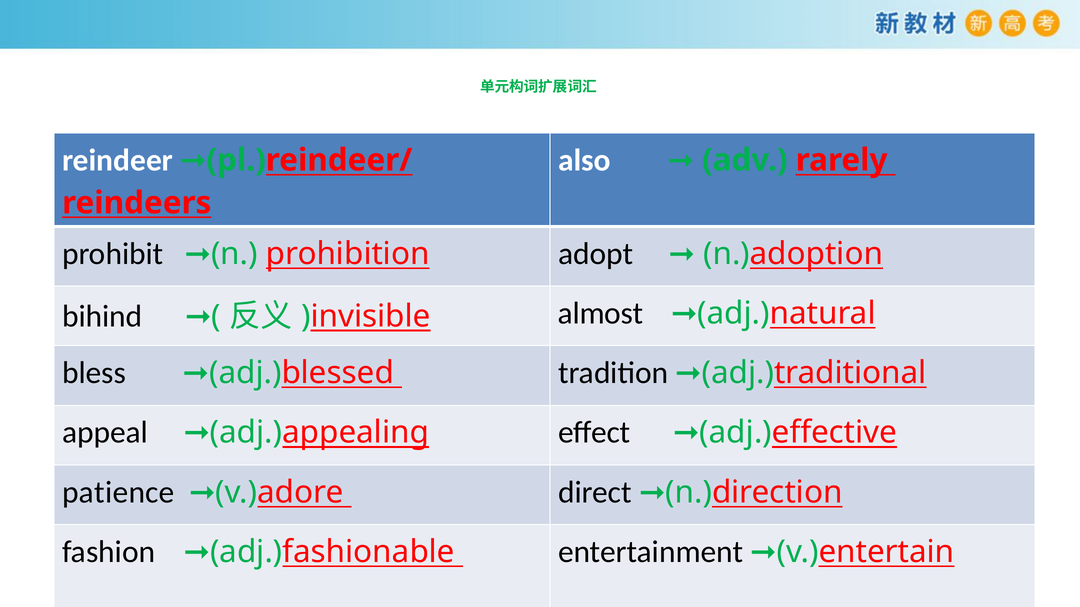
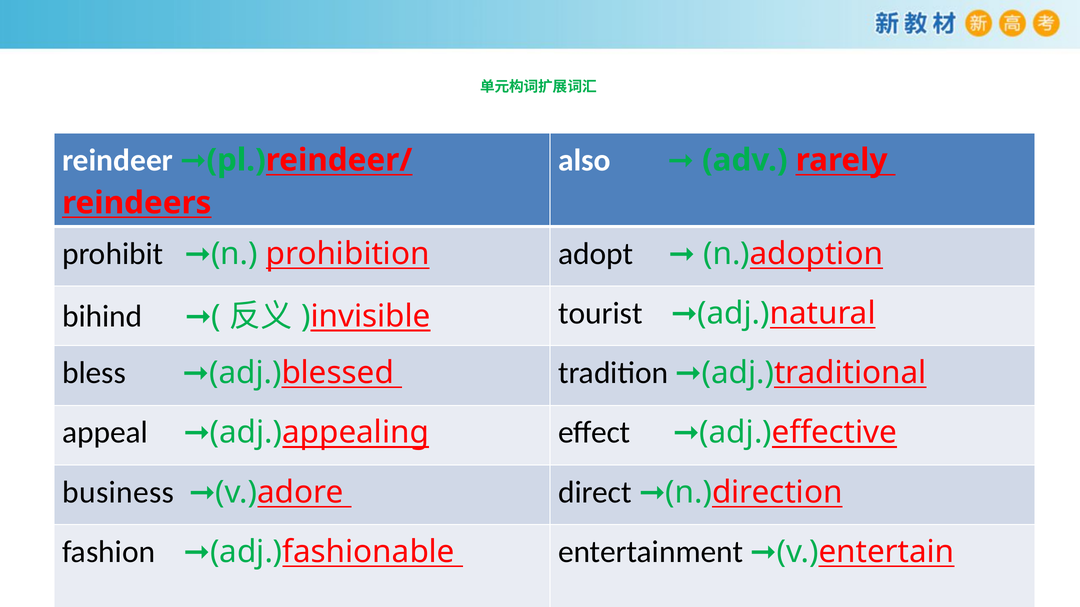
almost: almost -> tourist
patience: patience -> business
